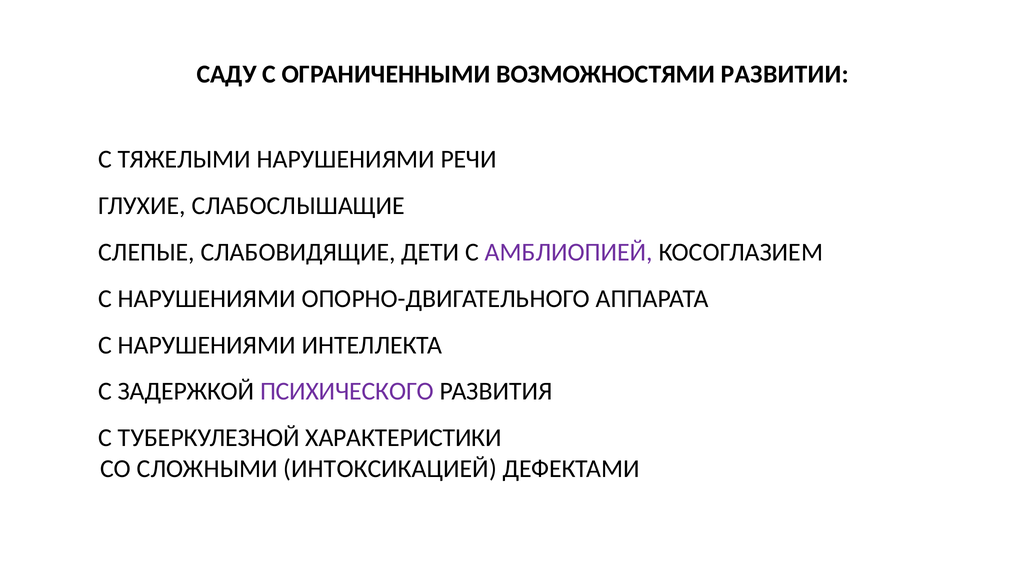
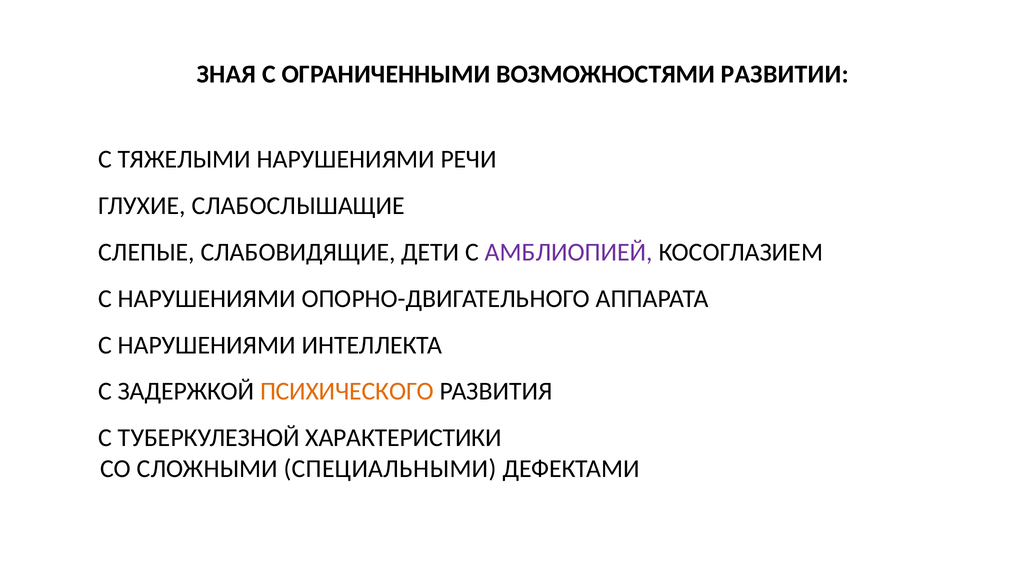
САДУ: САДУ -> ЗНАЯ
ПСИХИЧЕСКОГО colour: purple -> orange
ИНТОКСИКАЦИЕЙ: ИНТОКСИКАЦИЕЙ -> СПЕЦИАЛЬНЫМИ
